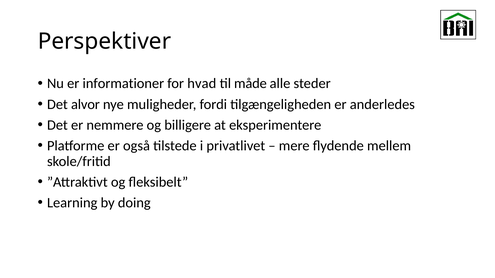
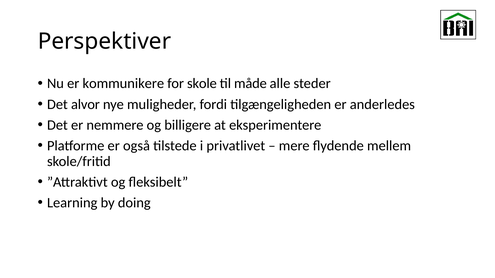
informationer: informationer -> kommunikere
hvad: hvad -> skole
